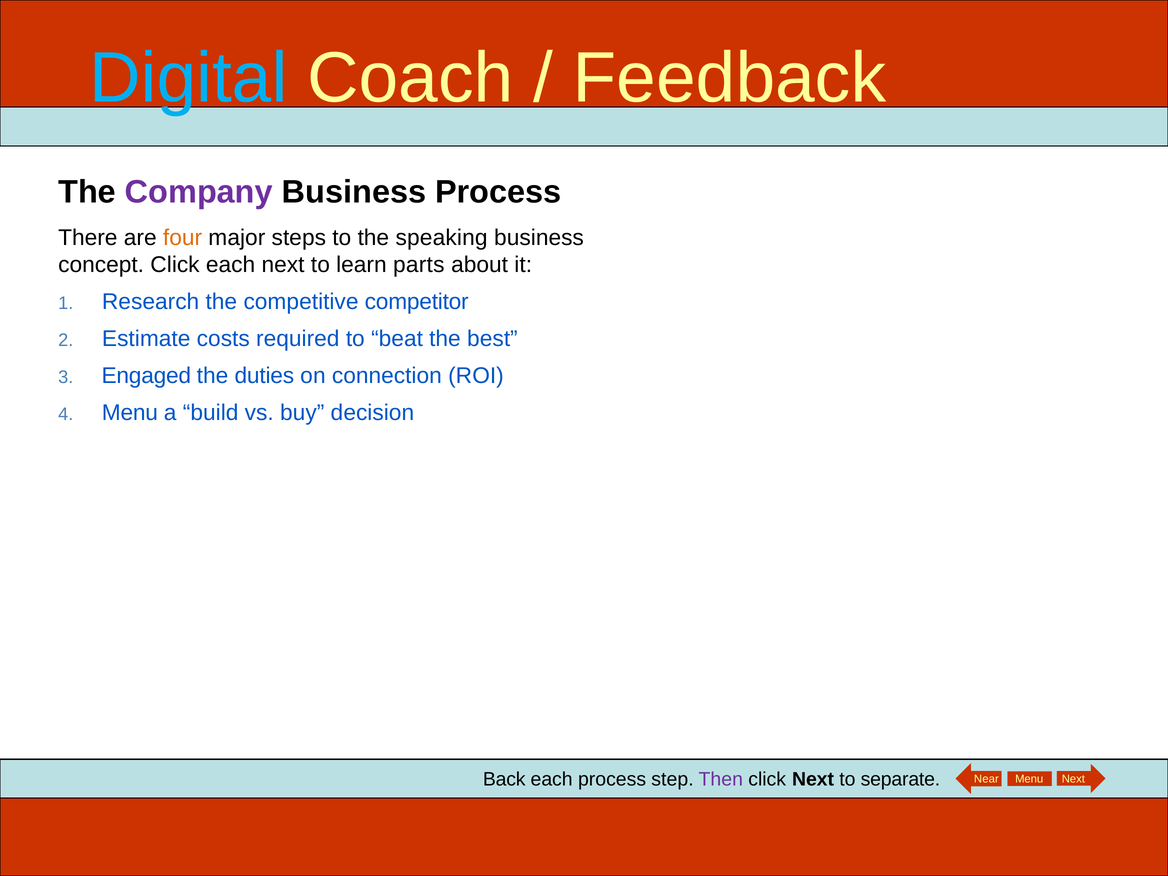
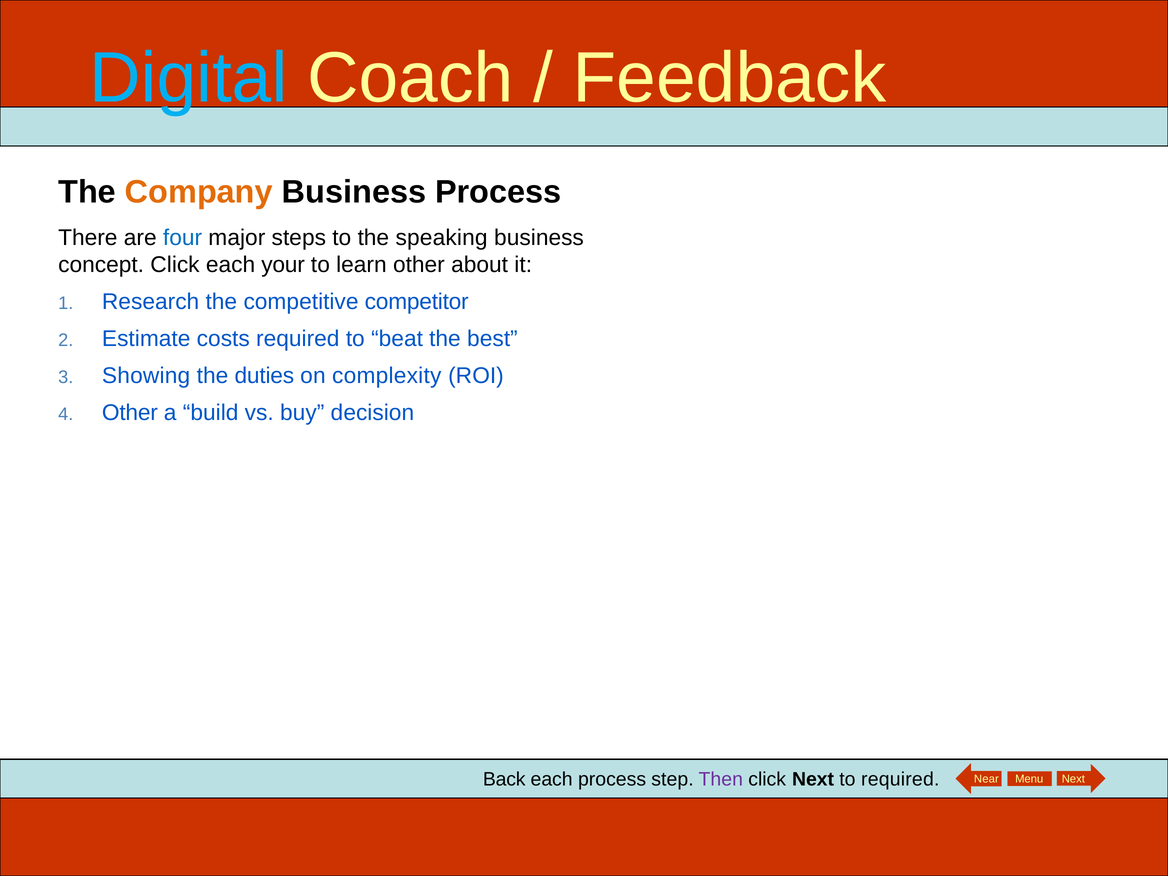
Company colour: purple -> orange
four colour: orange -> blue
each next: next -> your
learn parts: parts -> other
Engaged: Engaged -> Showing
connection: connection -> complexity
Menu at (130, 413): Menu -> Other
to separate: separate -> required
